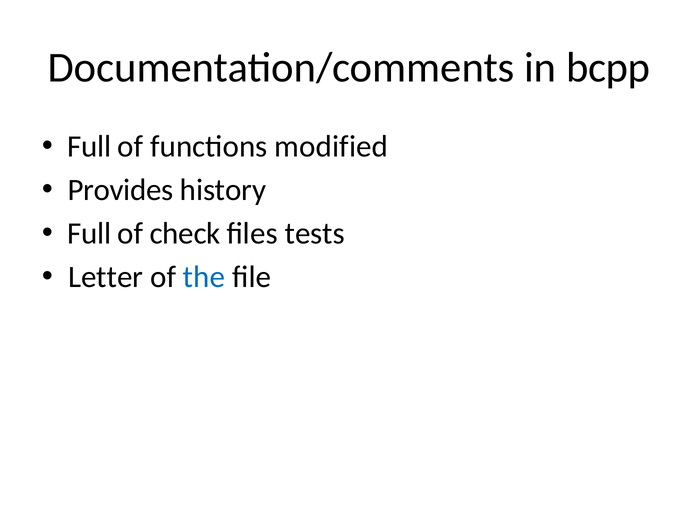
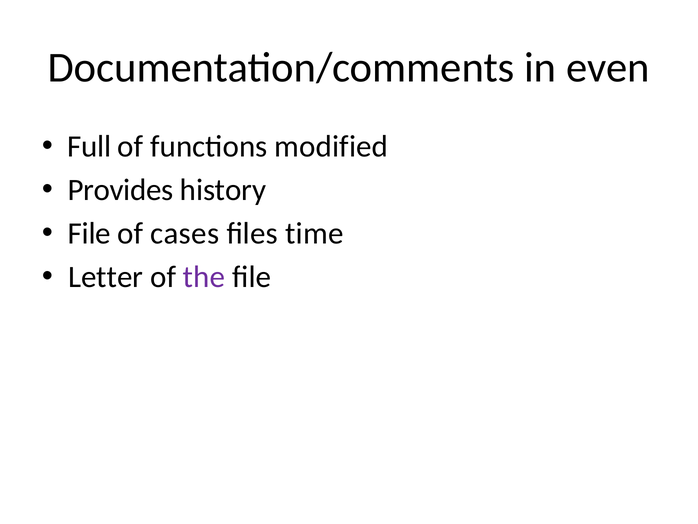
bcpp: bcpp -> even
Full at (89, 233): Full -> File
check: check -> cases
tests: tests -> time
the colour: blue -> purple
